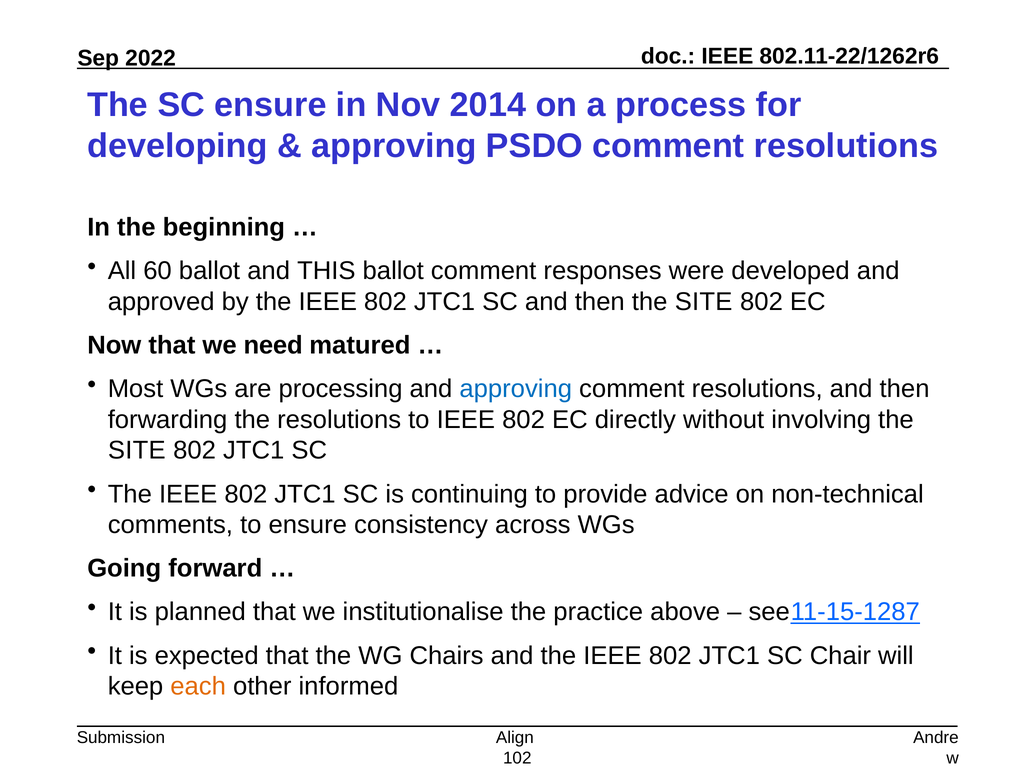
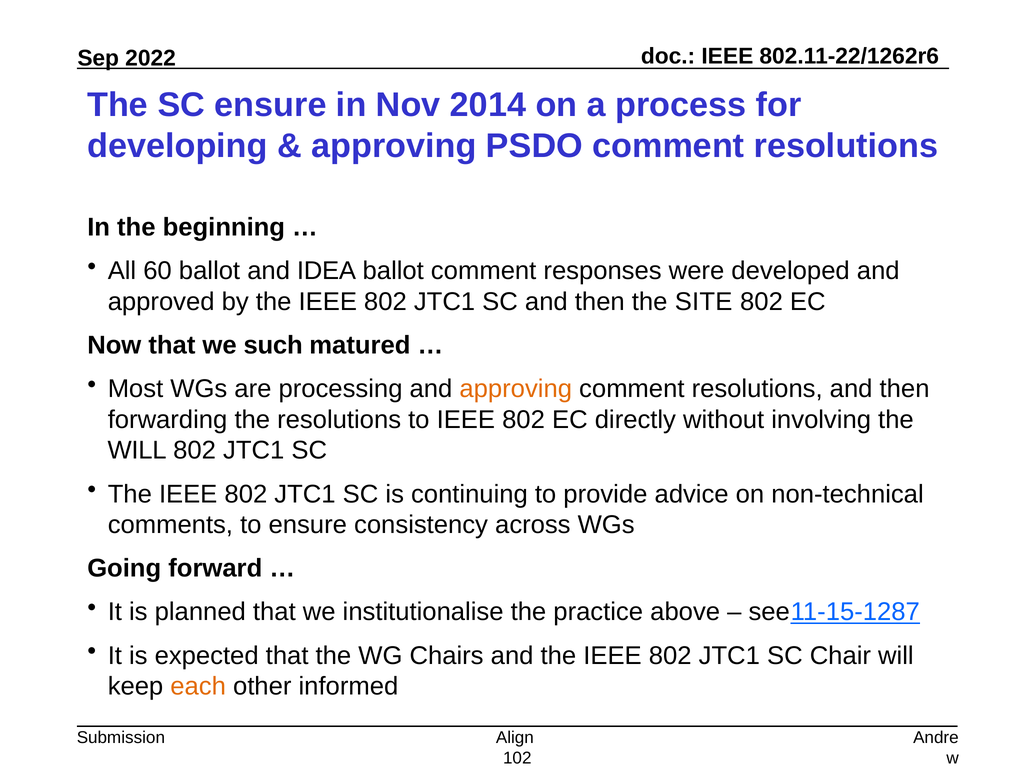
THIS: THIS -> IDEA
need: need -> such
approving at (516, 389) colour: blue -> orange
SITE at (137, 451): SITE -> WILL
